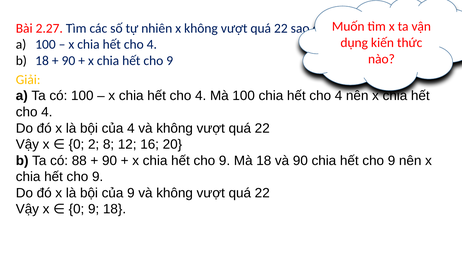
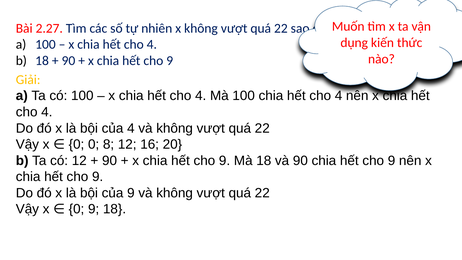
0 2: 2 -> 0
có 88: 88 -> 12
